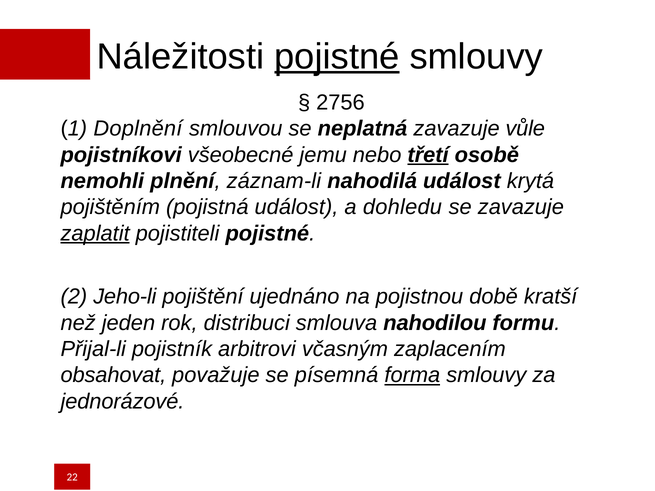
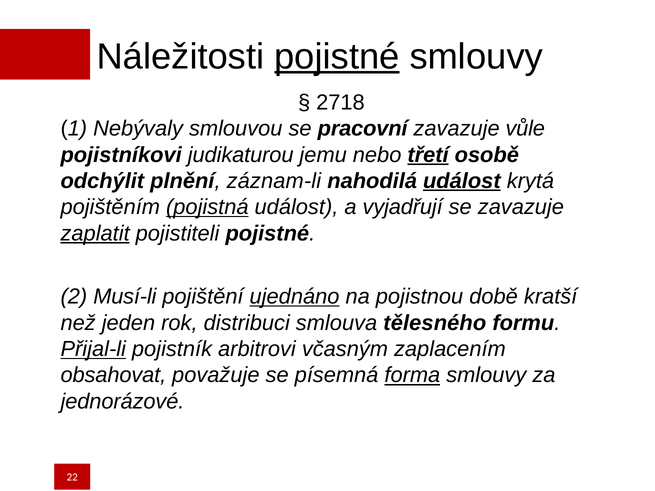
2756: 2756 -> 2718
Doplnění: Doplnění -> Nebývaly
neplatná: neplatná -> pracovní
všeobecné: všeobecné -> judikaturou
nemohli: nemohli -> odchýlit
událost at (462, 181) underline: none -> present
pojistná underline: none -> present
dohledu: dohledu -> vyjadřují
Jeho-li: Jeho-li -> Musí-li
ujednáno underline: none -> present
nahodilou: nahodilou -> tělesného
Přijal-li underline: none -> present
